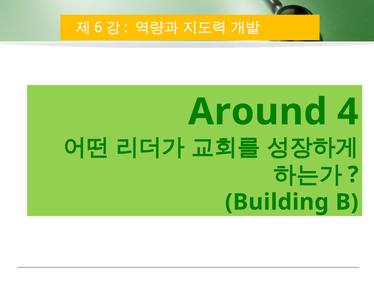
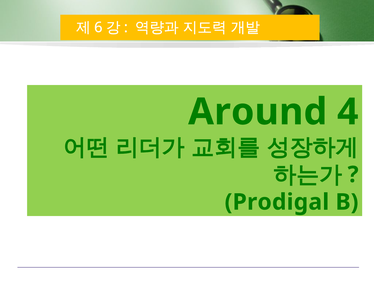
Building: Building -> Prodigal
